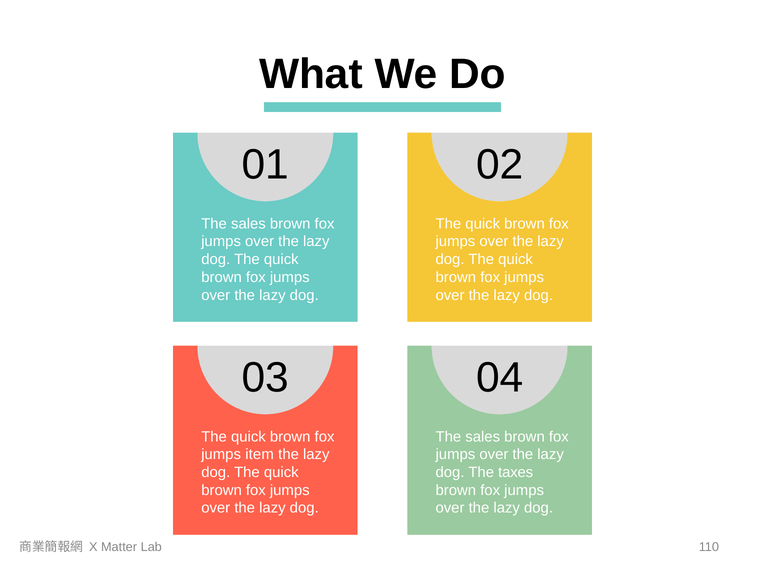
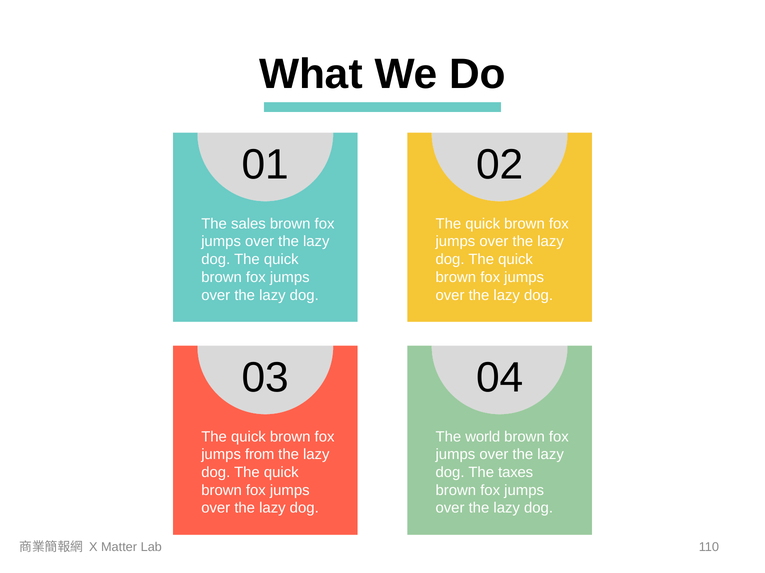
sales at (483, 437): sales -> world
item: item -> from
